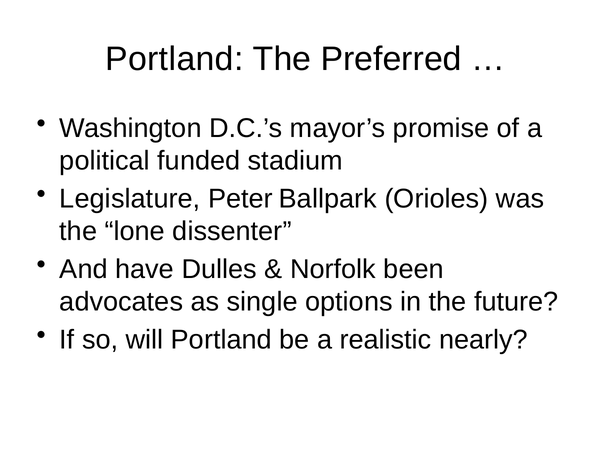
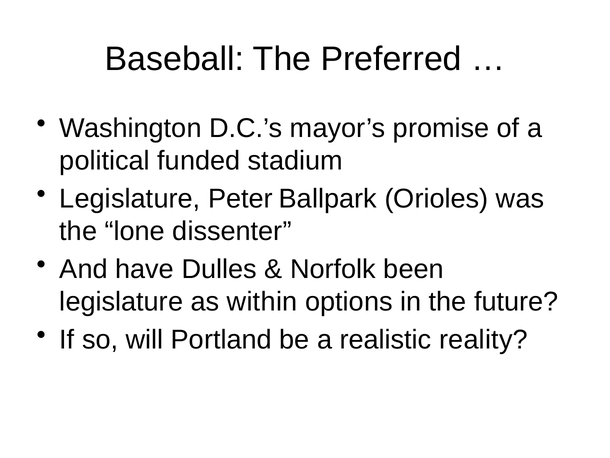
Portland at (174, 59): Portland -> Baseball
advocates at (121, 302): advocates -> legislature
single: single -> within
nearly: nearly -> reality
